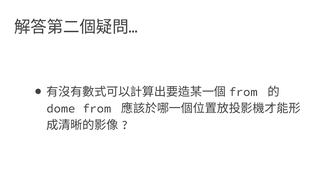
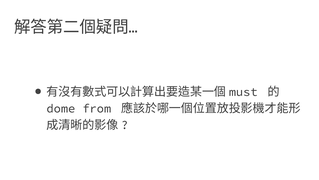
from at (243, 92): from -> must
